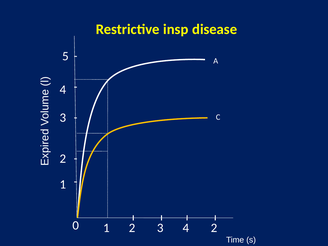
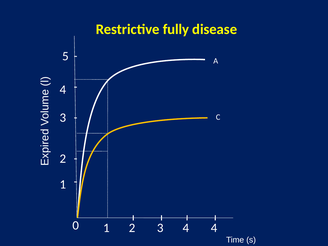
insp: insp -> fully
4 2: 2 -> 4
